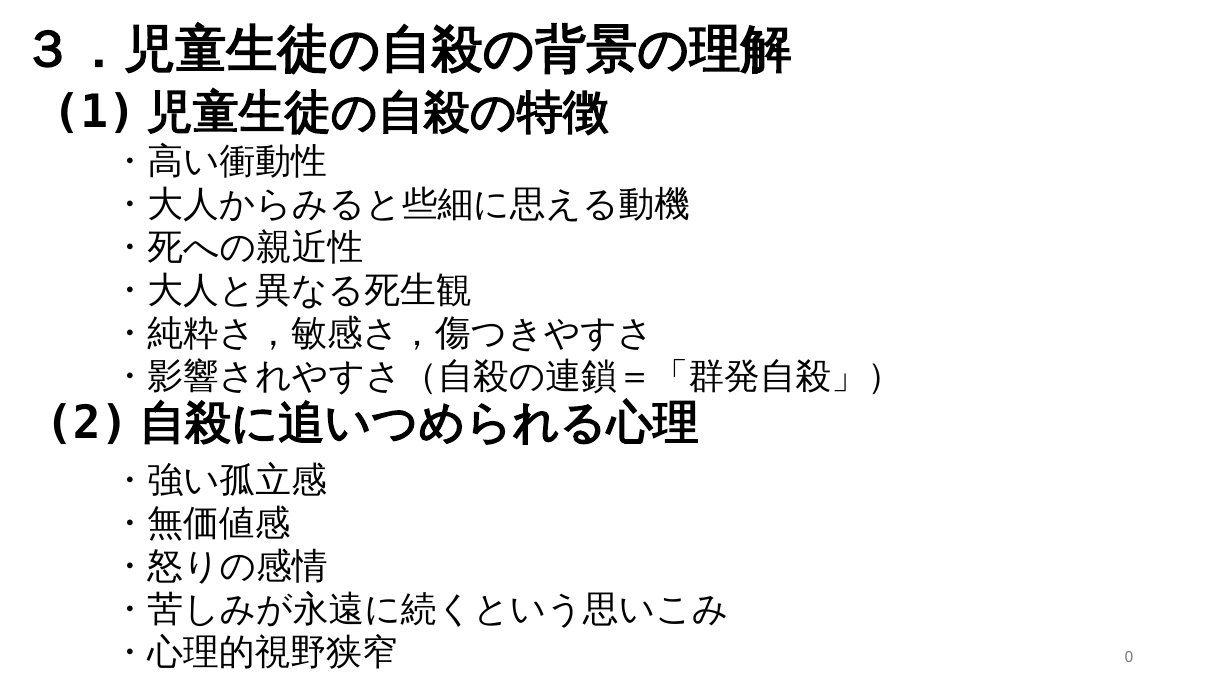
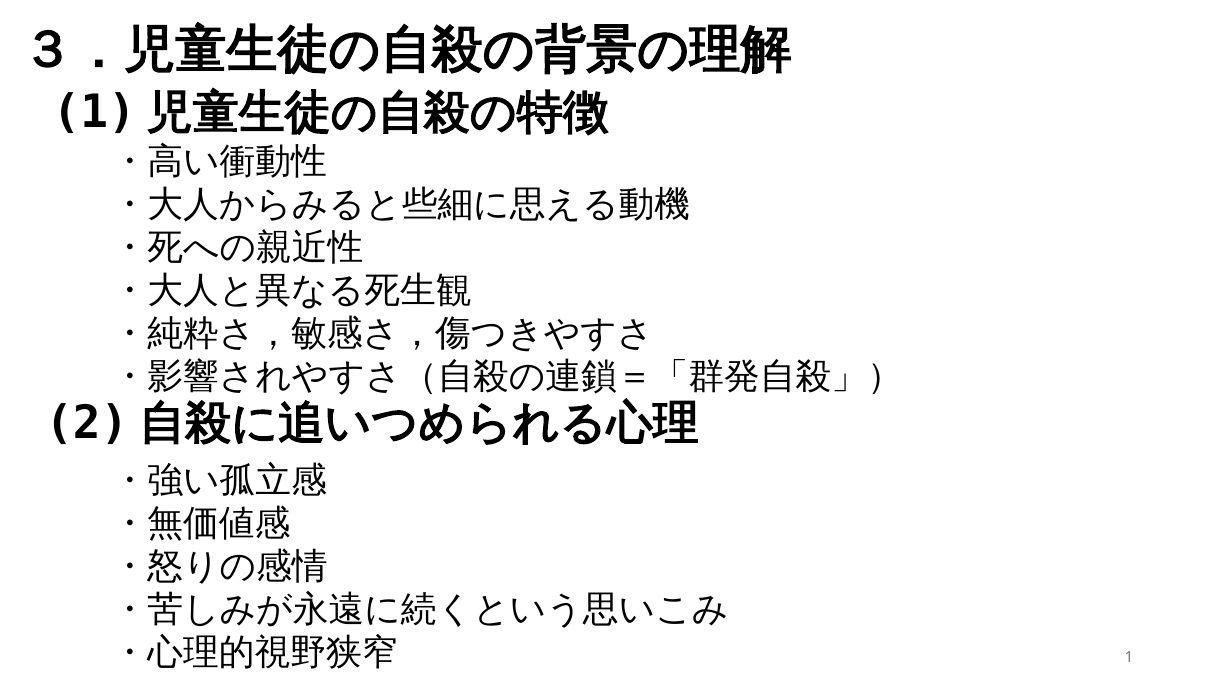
0 at (1129, 658): 0 -> 1
